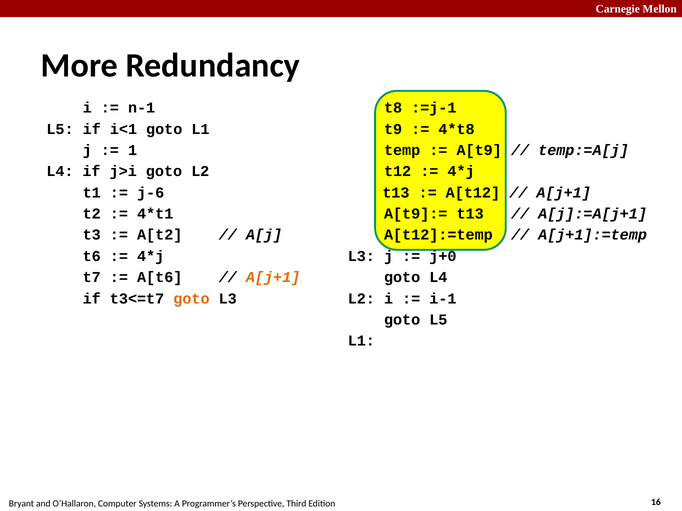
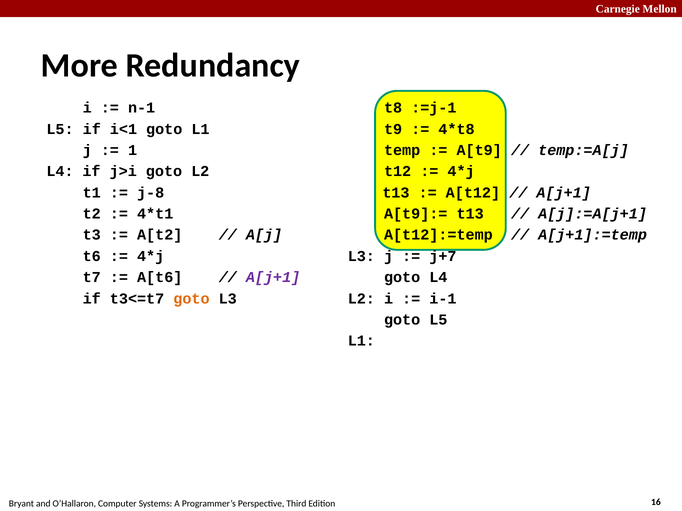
j-6: j-6 -> j-8
j+0: j+0 -> j+7
A[j+1 at (273, 278) colour: orange -> purple
